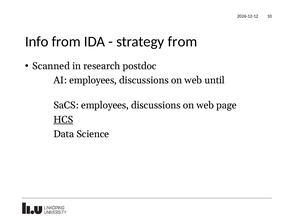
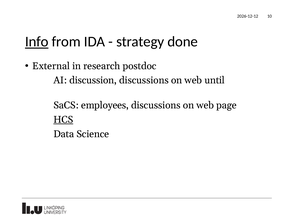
Info underline: none -> present
strategy from: from -> done
Scanned: Scanned -> External
AI employees: employees -> discussion
